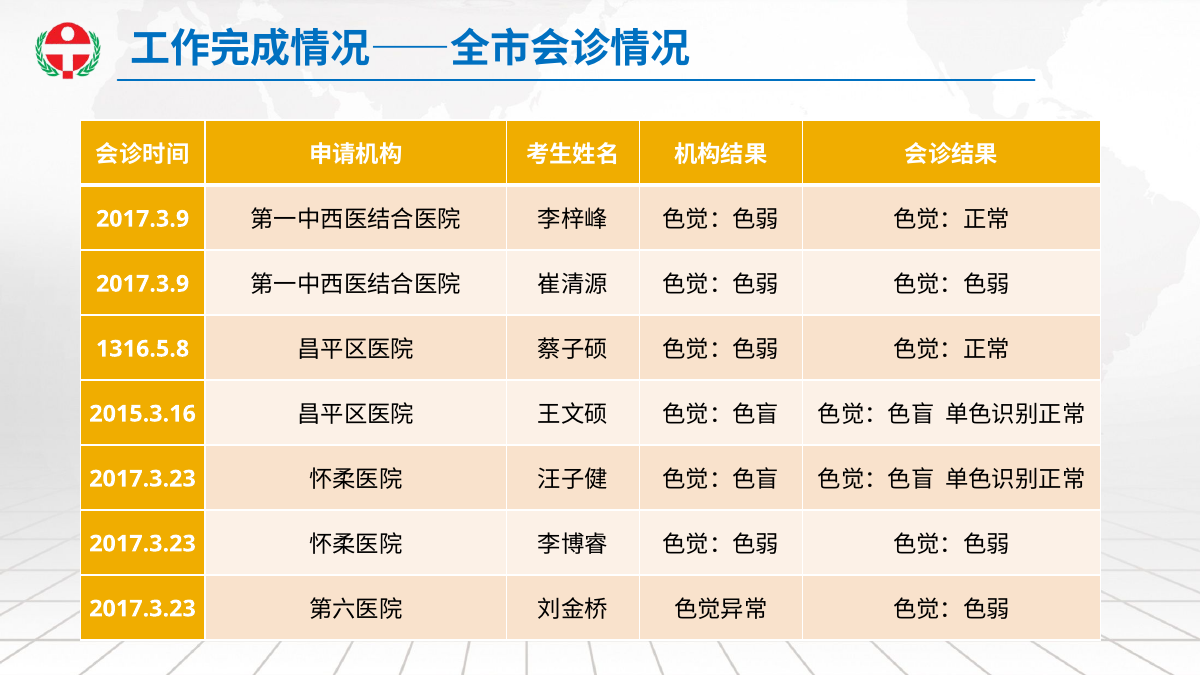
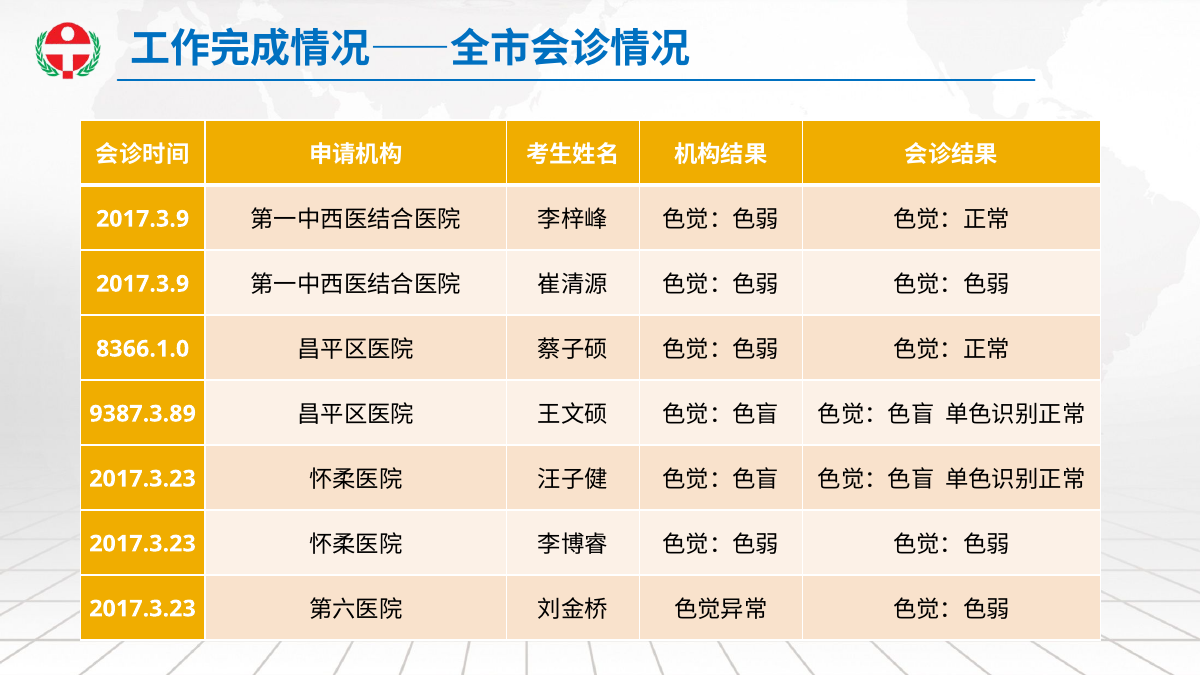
1316.5.8: 1316.5.8 -> 8366.1.0
2015.3.16: 2015.3.16 -> 9387.3.89
